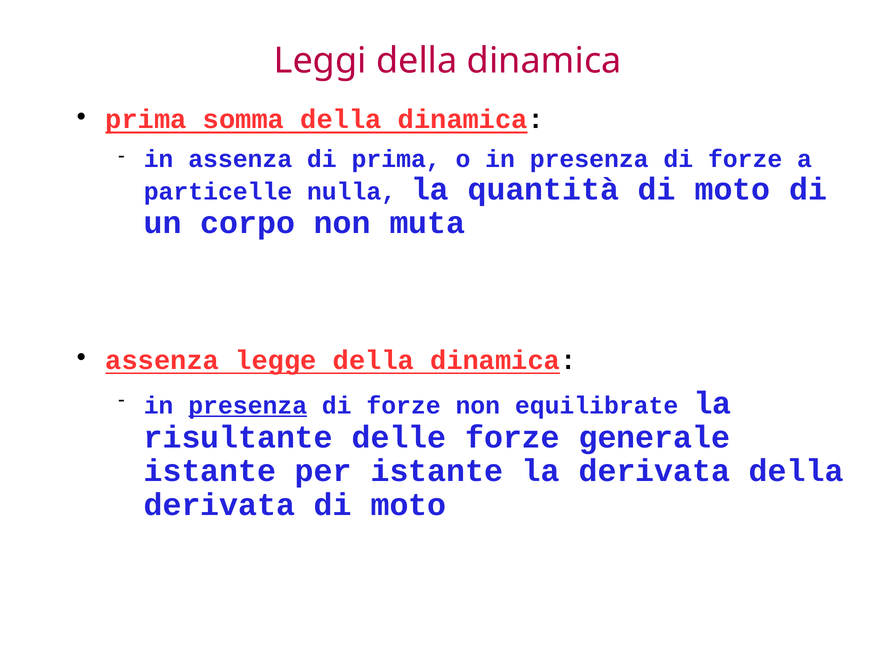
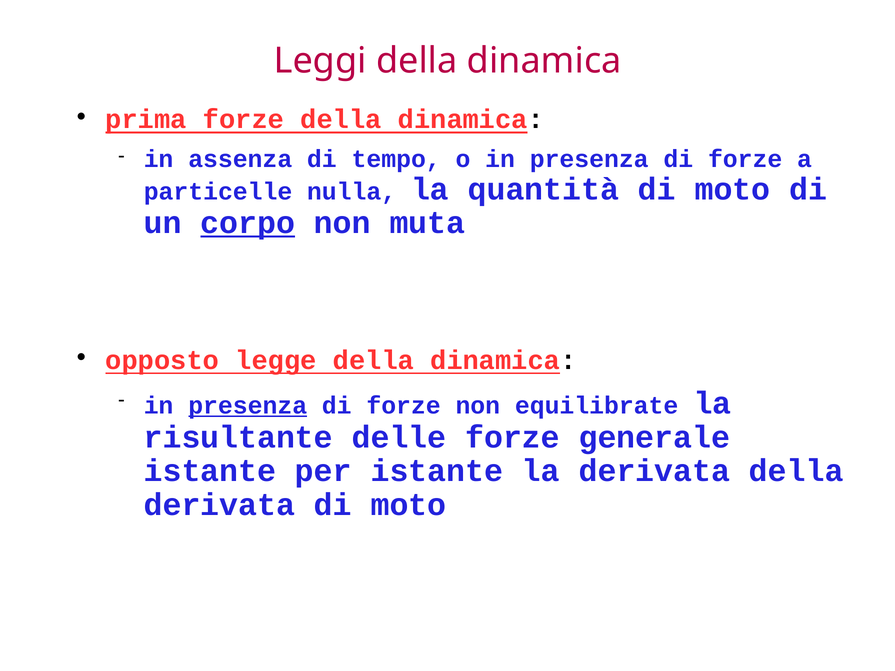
prima somma: somma -> forze
di prima: prima -> tempo
corpo underline: none -> present
assenza at (162, 360): assenza -> opposto
